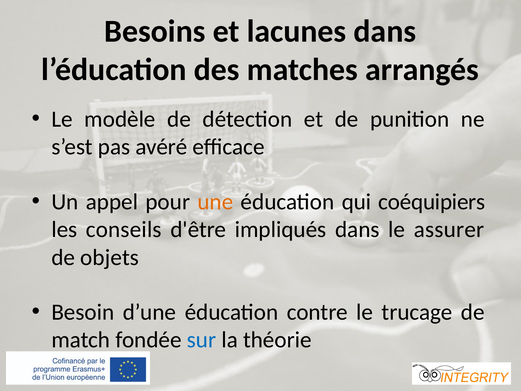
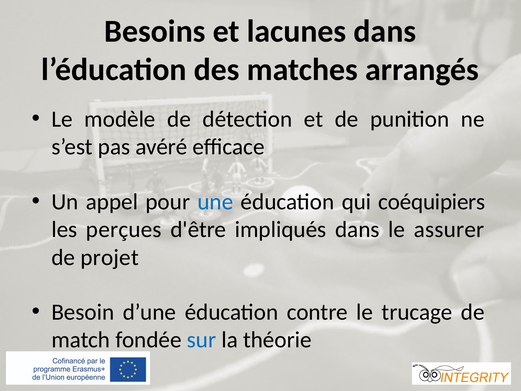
une colour: orange -> blue
conseils: conseils -> perçues
objets: objets -> projet
